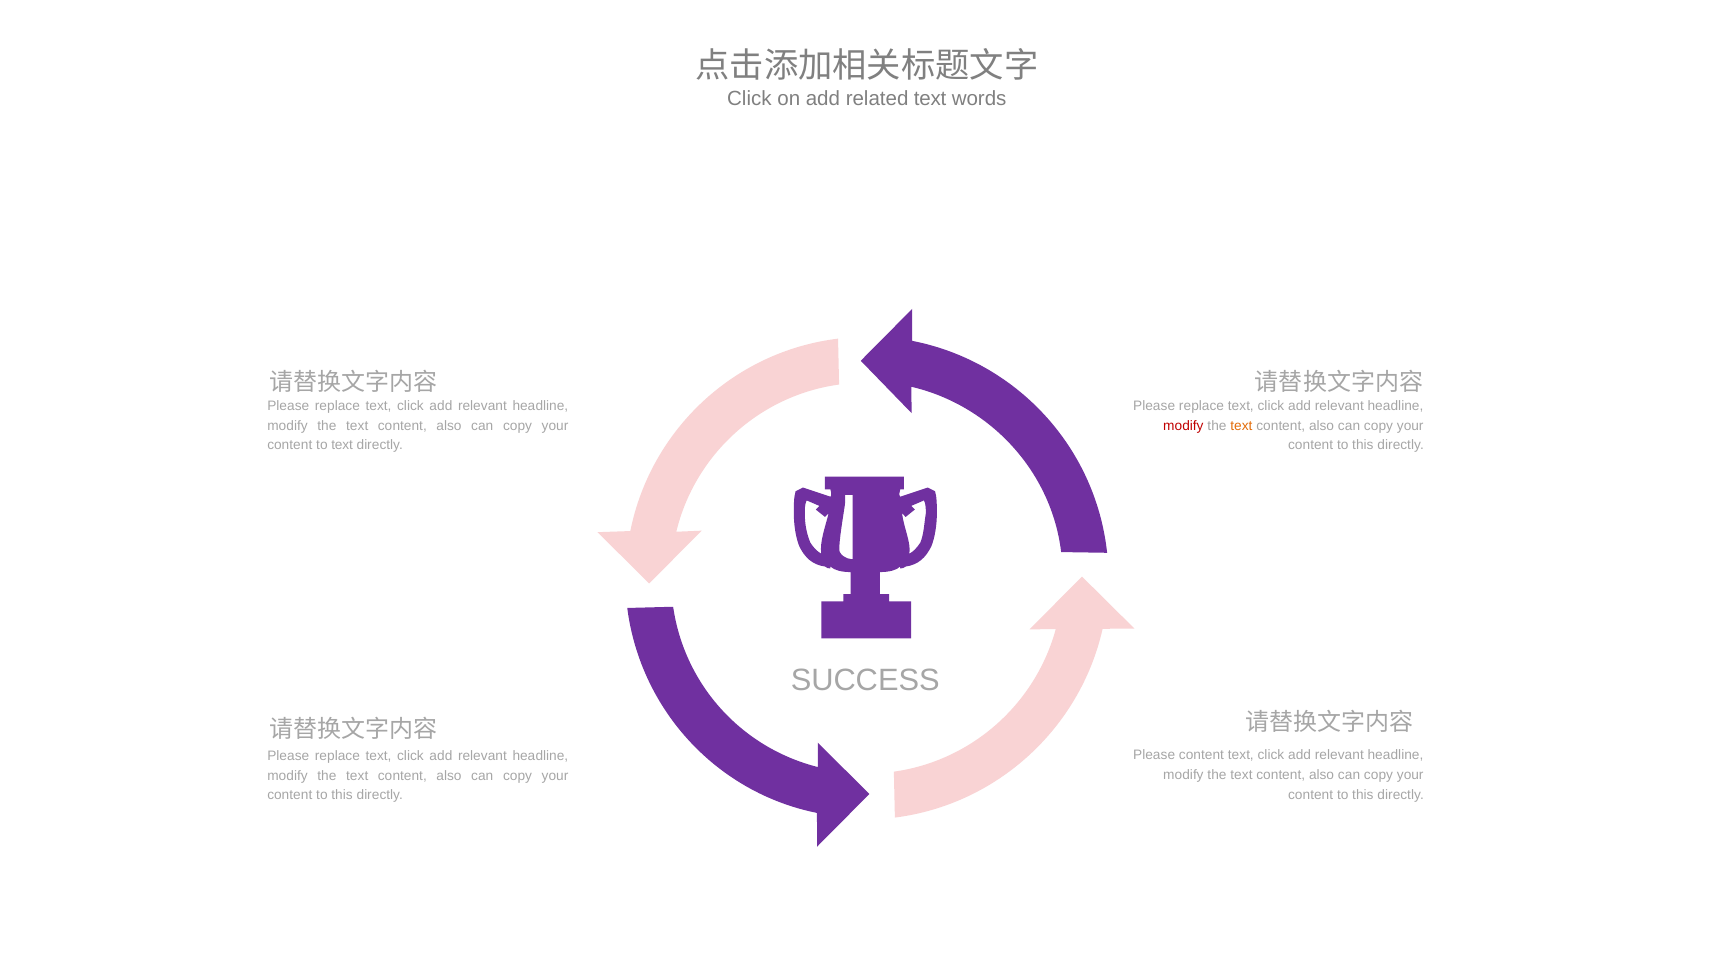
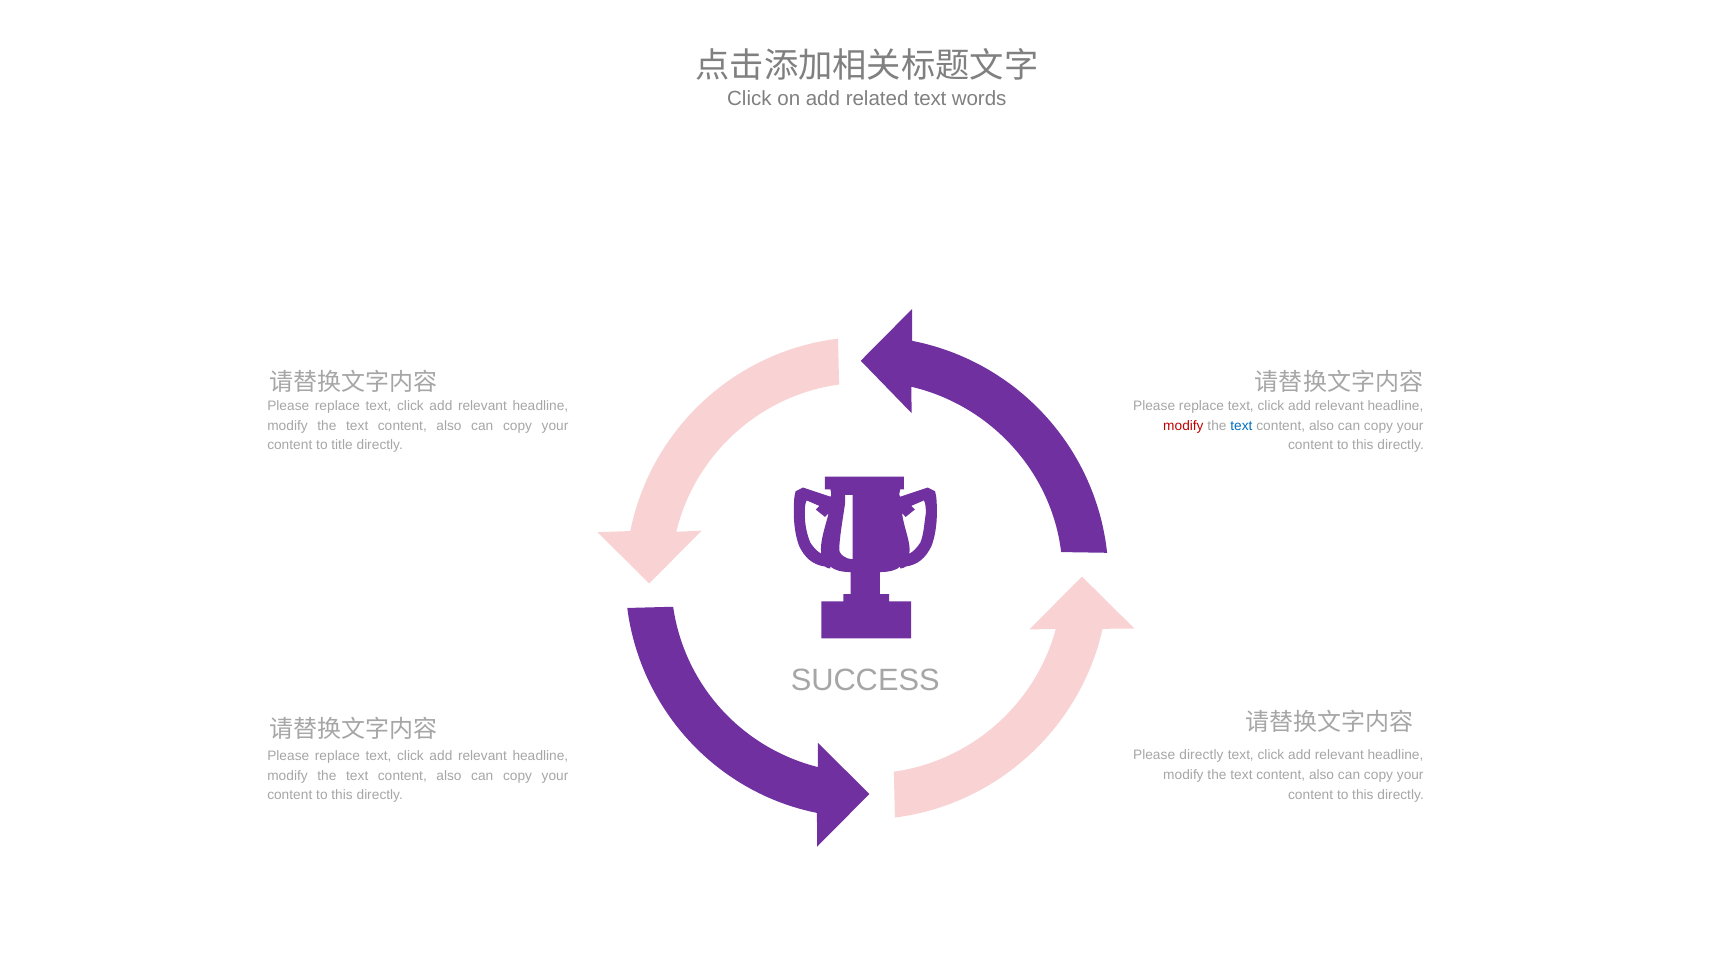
text at (1241, 426) colour: orange -> blue
to text: text -> title
Please content: content -> directly
